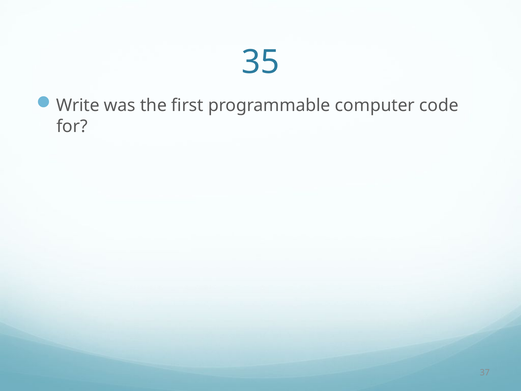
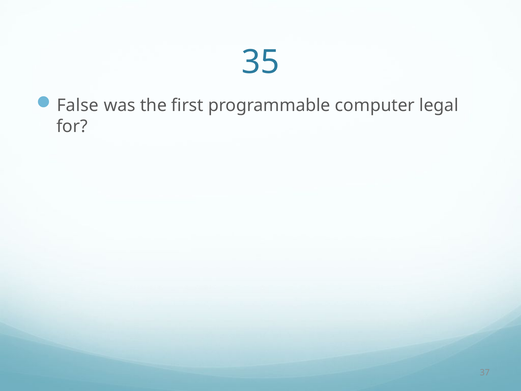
Write: Write -> False
code: code -> legal
